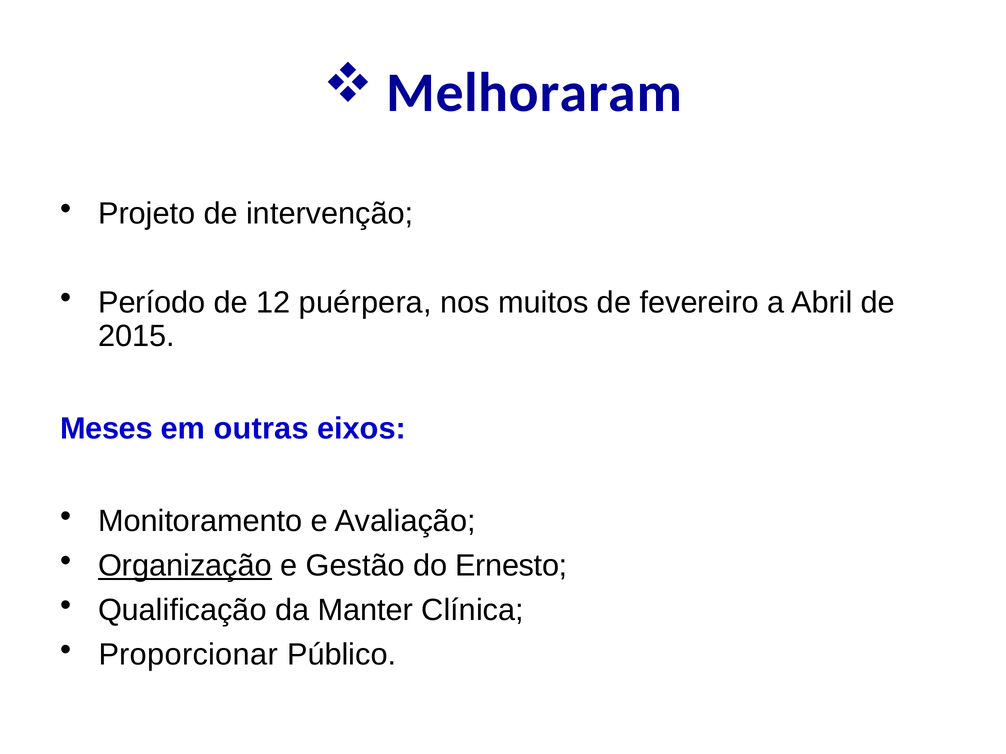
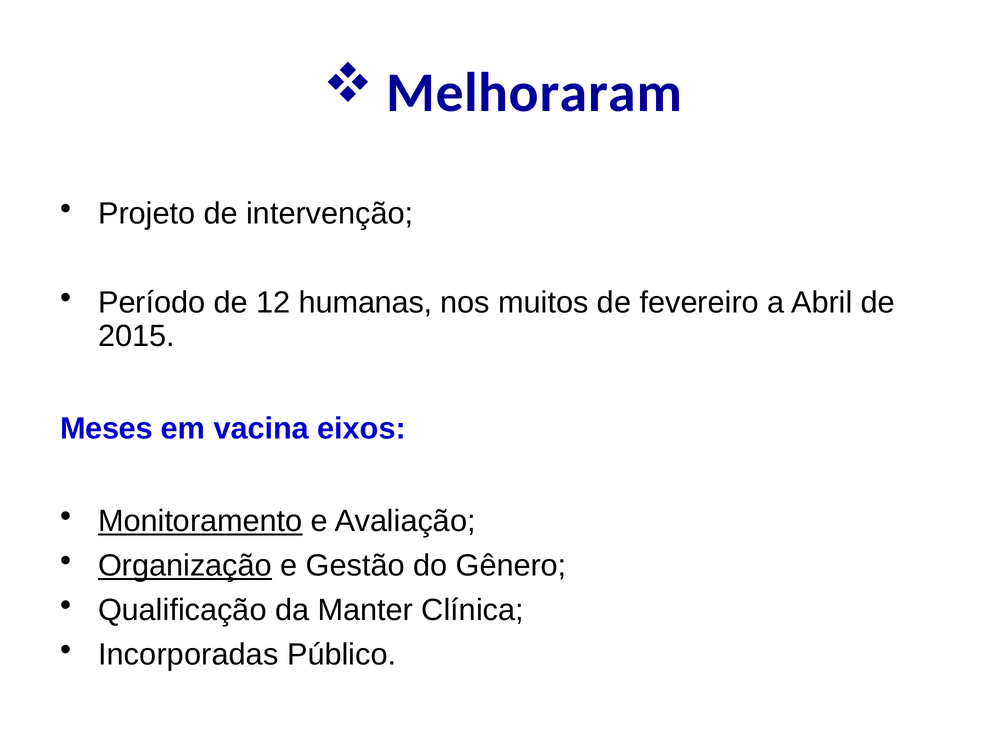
puérpera: puérpera -> humanas
outras: outras -> vacina
Monitoramento underline: none -> present
Ernesto: Ernesto -> Gênero
Proporcionar: Proporcionar -> Incorporadas
